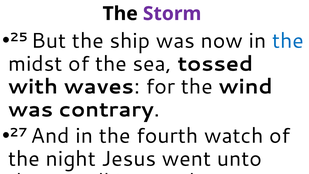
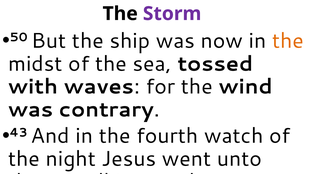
25: 25 -> 50
the at (288, 41) colour: blue -> orange
27: 27 -> 43
